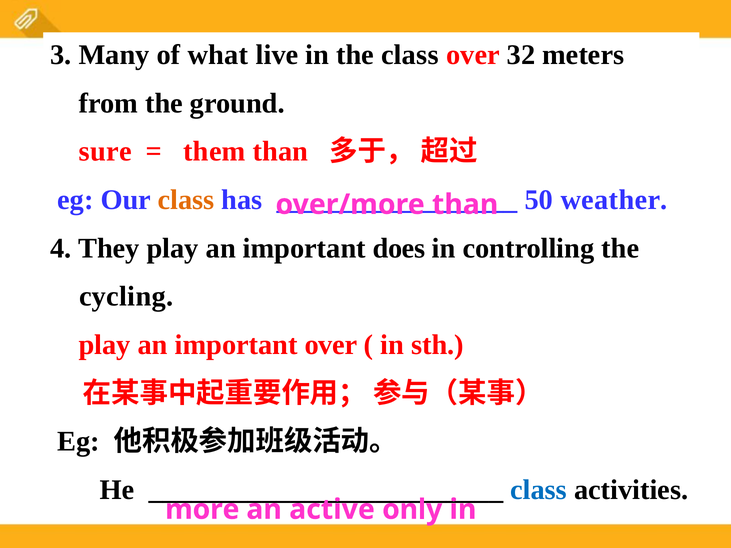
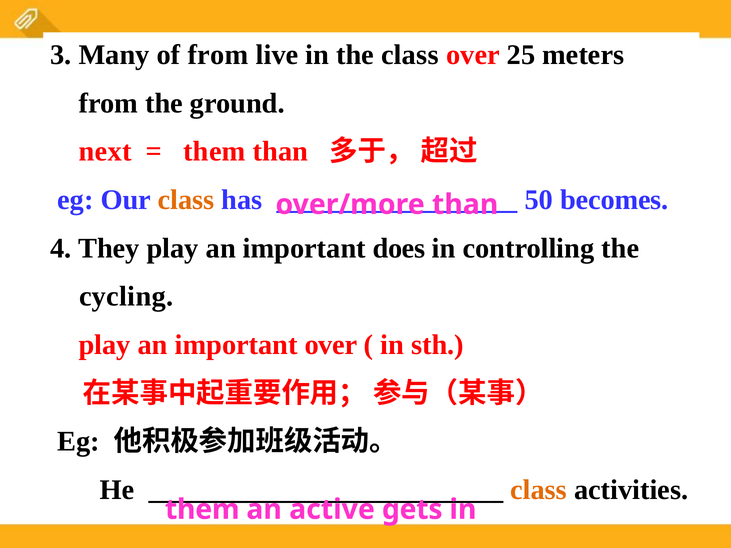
of what: what -> from
32: 32 -> 25
sure: sure -> next
weather: weather -> becomes
class at (539, 490) colour: blue -> orange
more at (202, 510): more -> them
only: only -> gets
